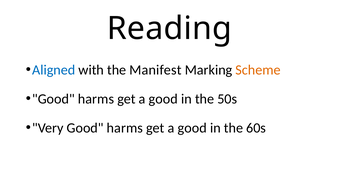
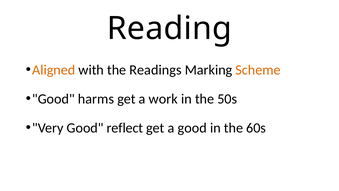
Aligned colour: blue -> orange
Manifest: Manifest -> Readings
good at (163, 99): good -> work
Very Good harms: harms -> reflect
